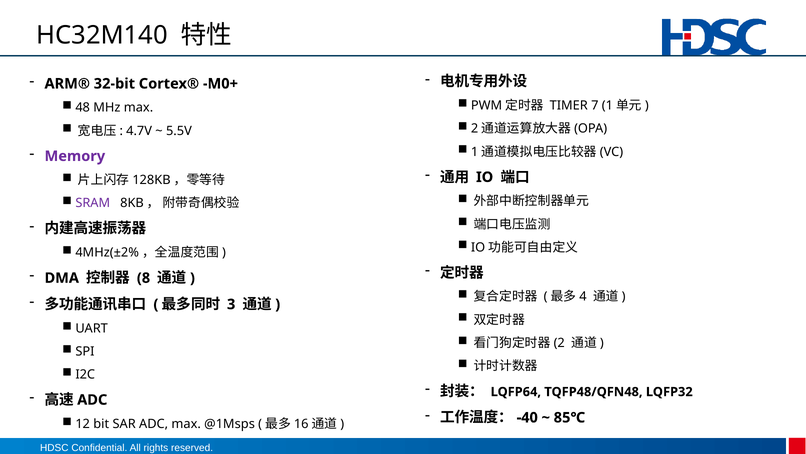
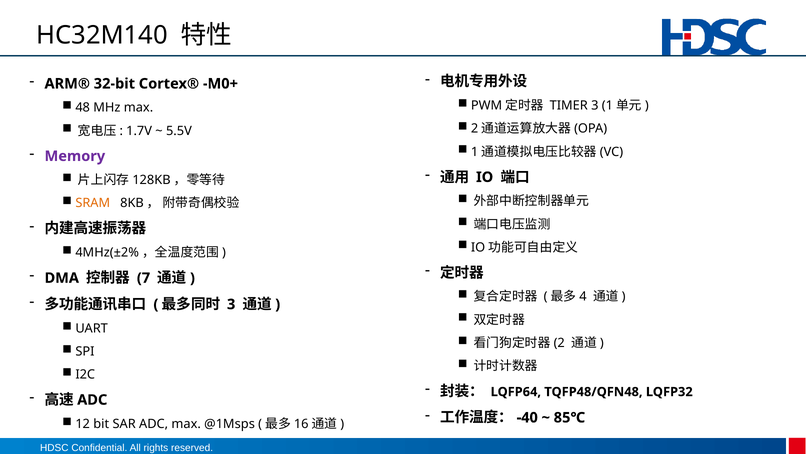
TIMER 7: 7 -> 3
4.7V: 4.7V -> 1.7V
SRAM colour: purple -> orange
8: 8 -> 7
